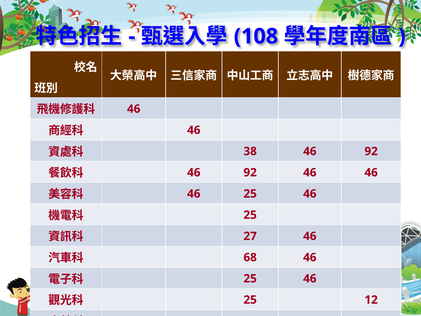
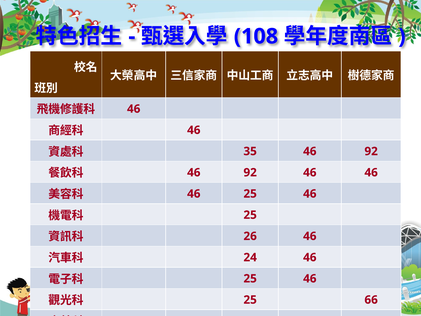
38: 38 -> 35
27: 27 -> 26
68: 68 -> 24
12: 12 -> 66
